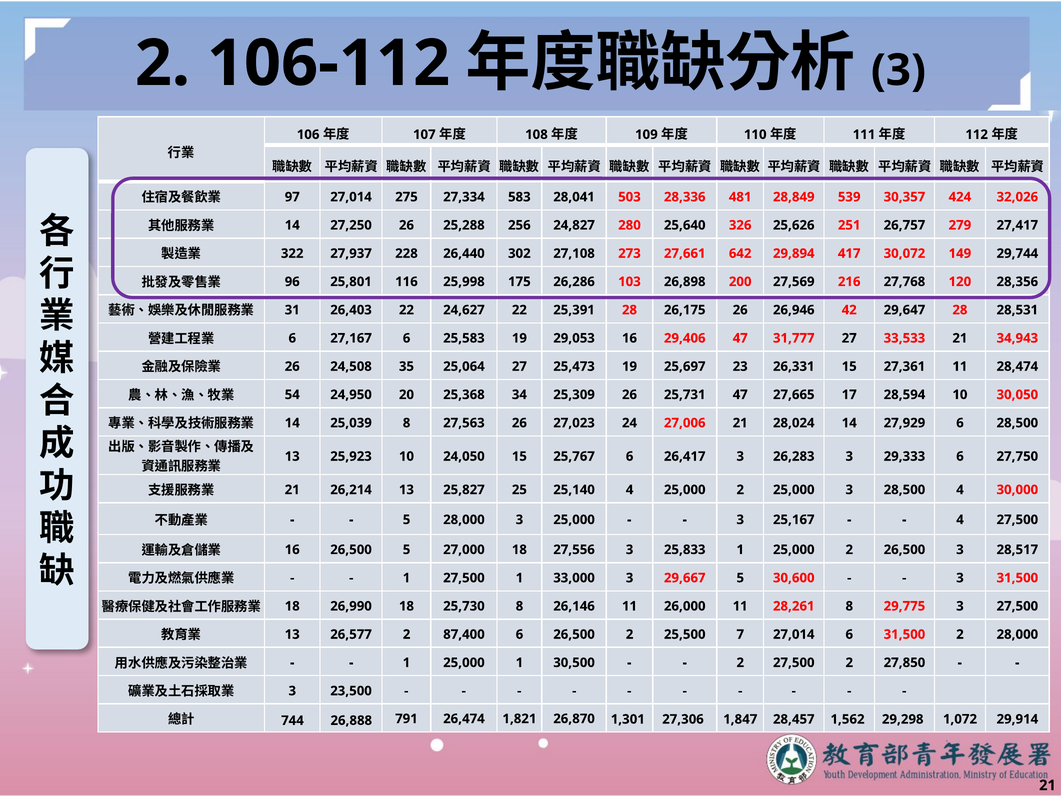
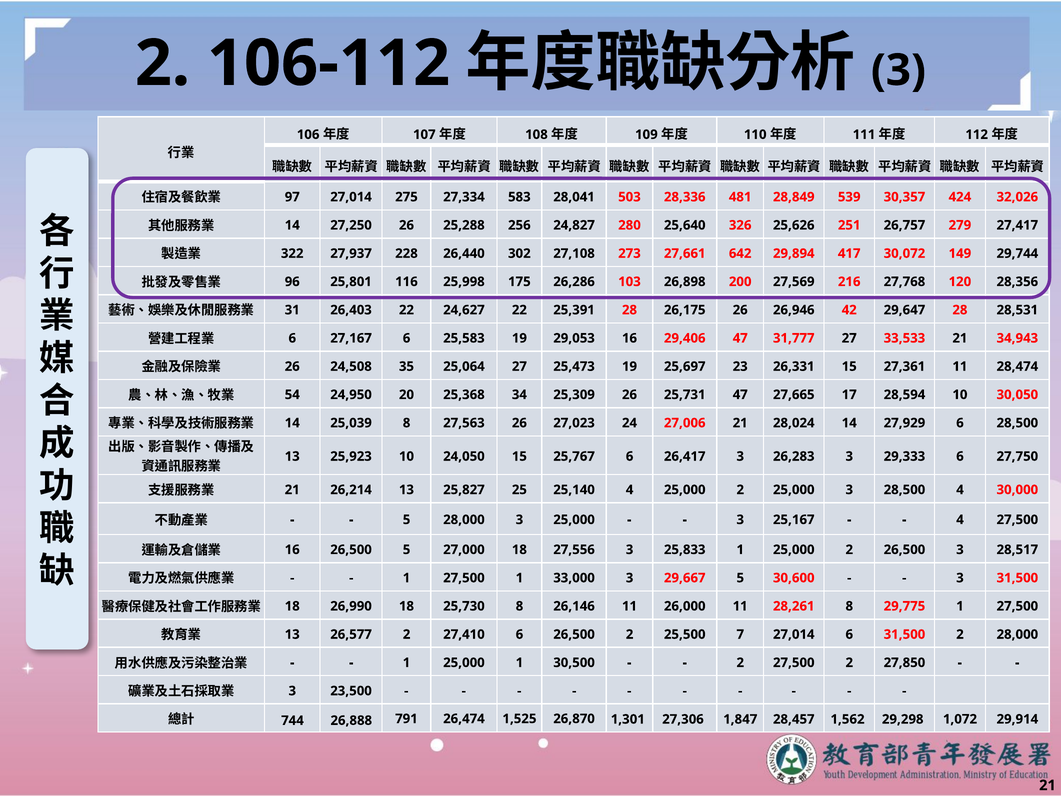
29,775 3: 3 -> 1
87,400: 87,400 -> 27,410
1,821: 1,821 -> 1,525
